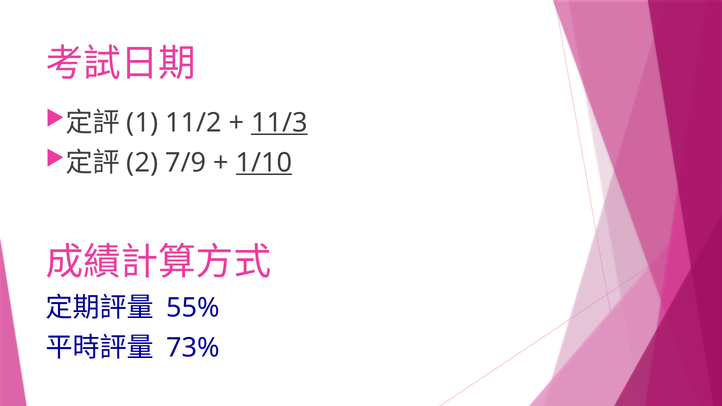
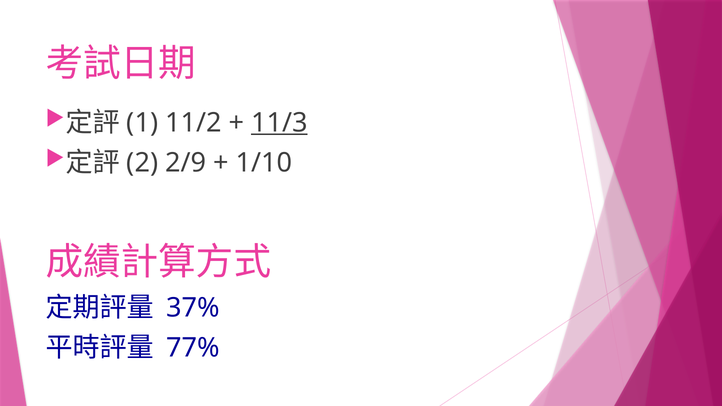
7/9: 7/9 -> 2/9
1/10 underline: present -> none
55%: 55% -> 37%
73%: 73% -> 77%
